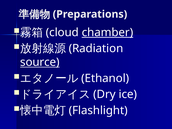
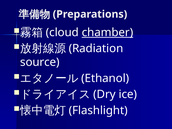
source underline: present -> none
